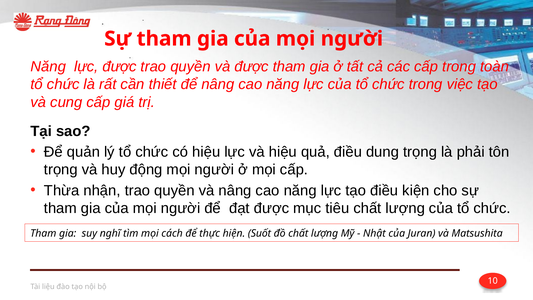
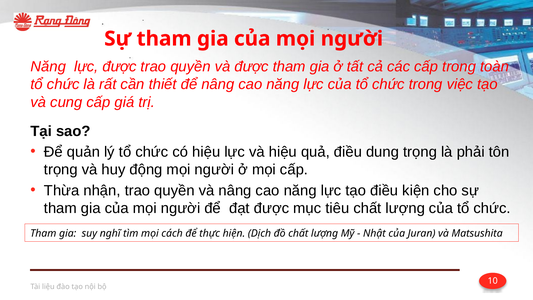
Suốt: Suốt -> Dịch
